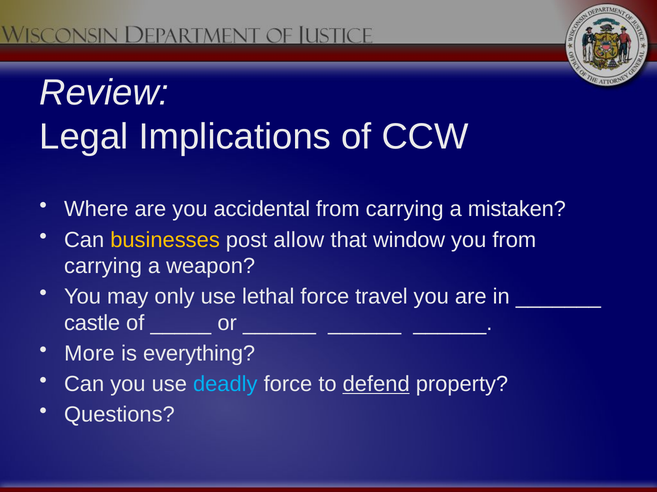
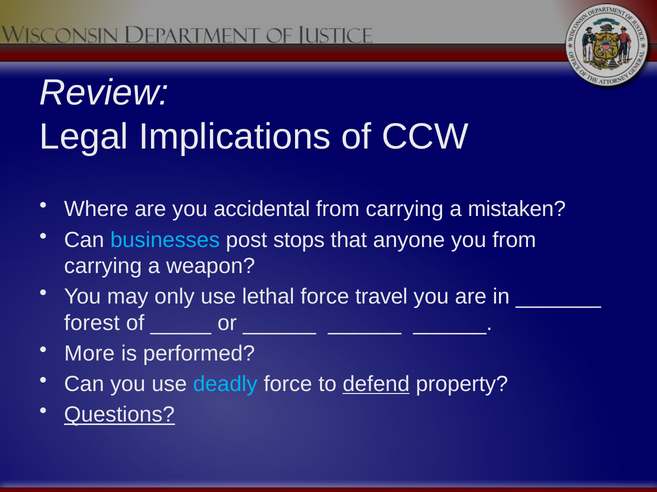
businesses colour: yellow -> light blue
allow: allow -> stops
window: window -> anyone
castle: castle -> forest
everything: everything -> performed
Questions underline: none -> present
